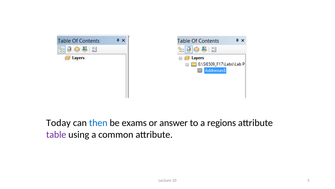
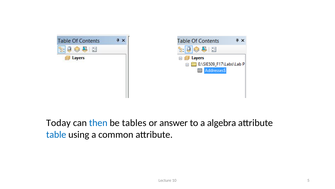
exams: exams -> tables
regions: regions -> algebra
table colour: purple -> blue
